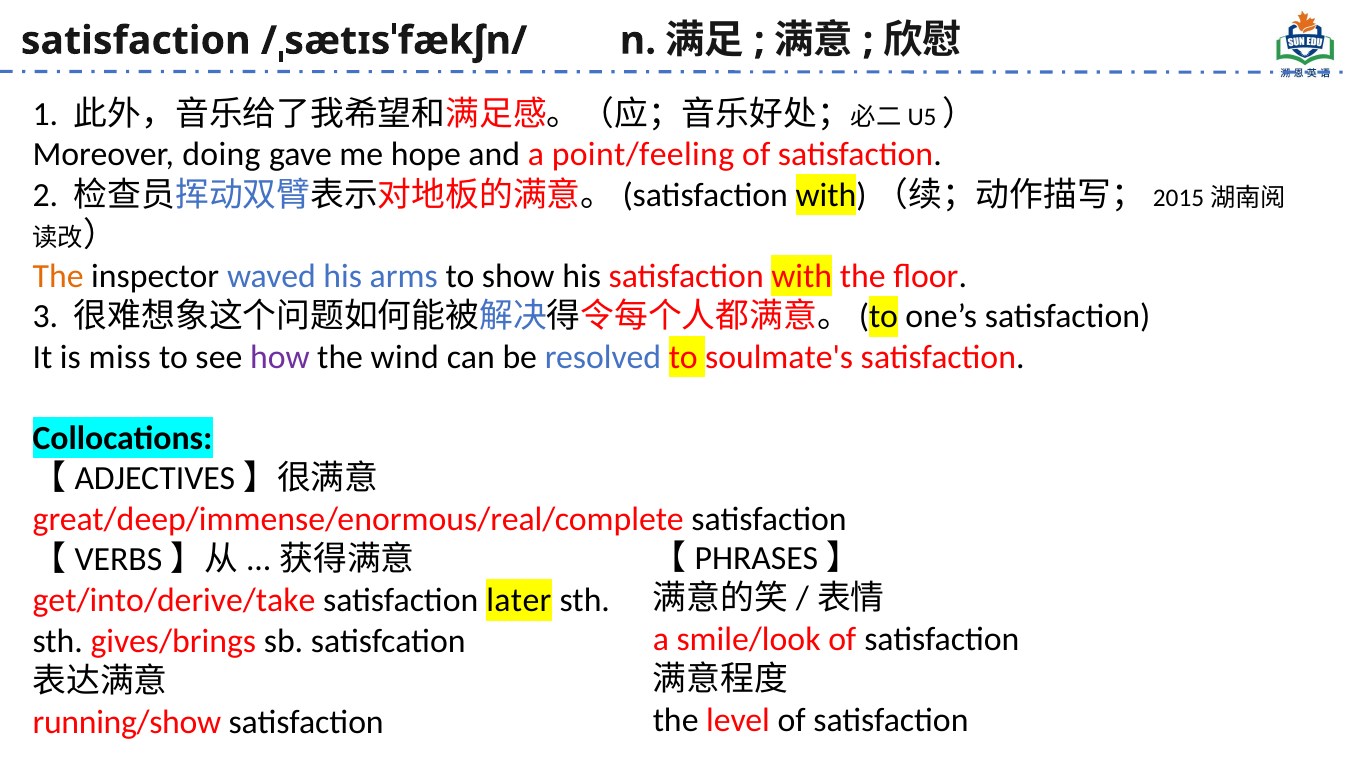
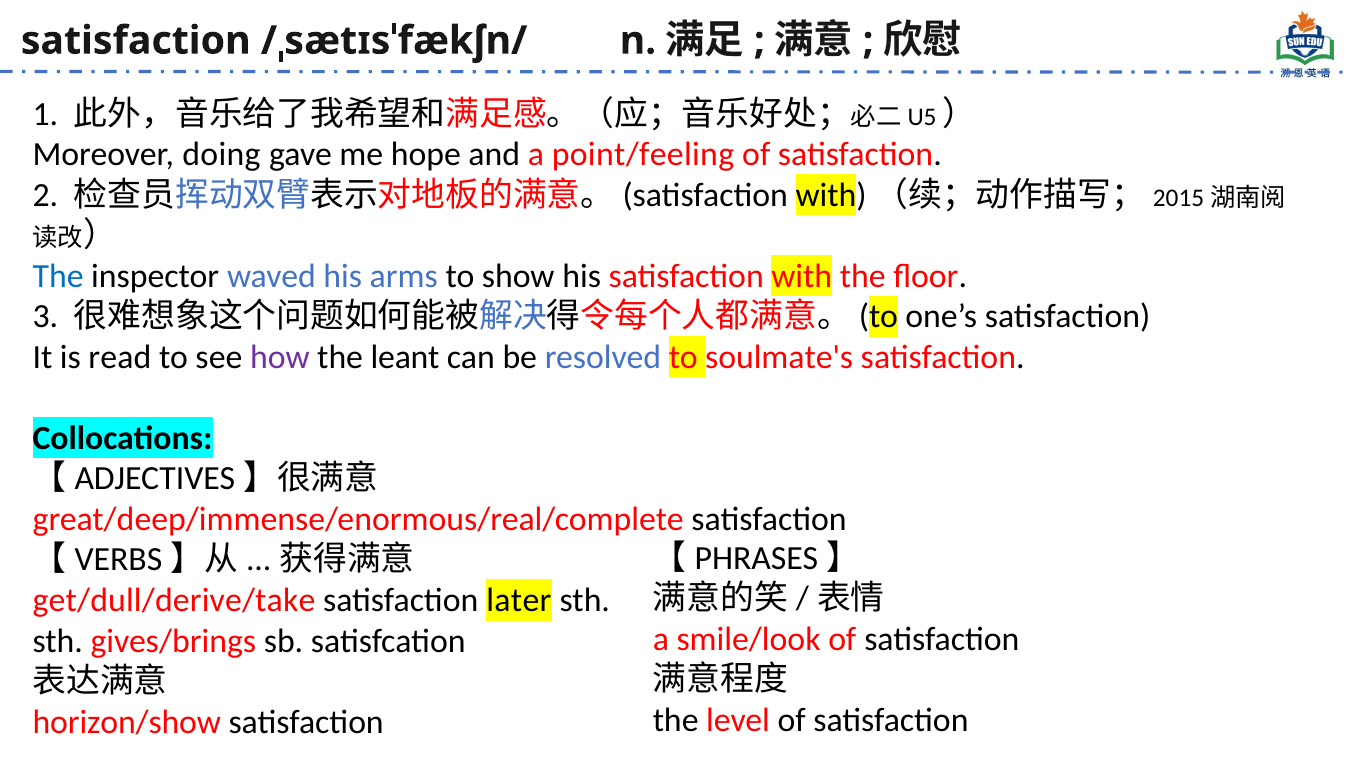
The at (58, 276) colour: orange -> blue
miss: miss -> read
wind: wind -> leant
get/into/derive/take: get/into/derive/take -> get/dull/derive/take
running/show: running/show -> horizon/show
